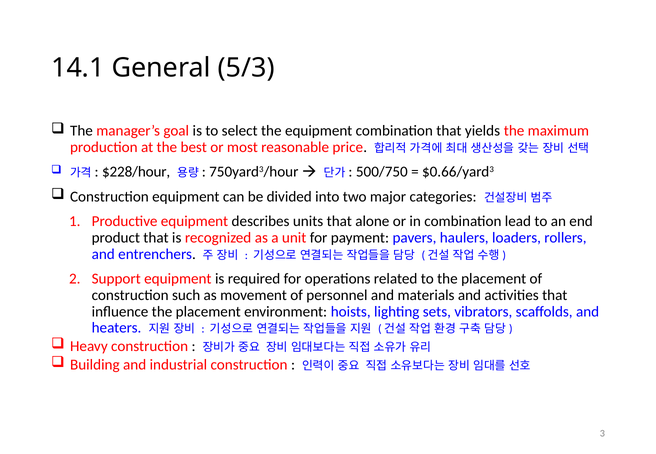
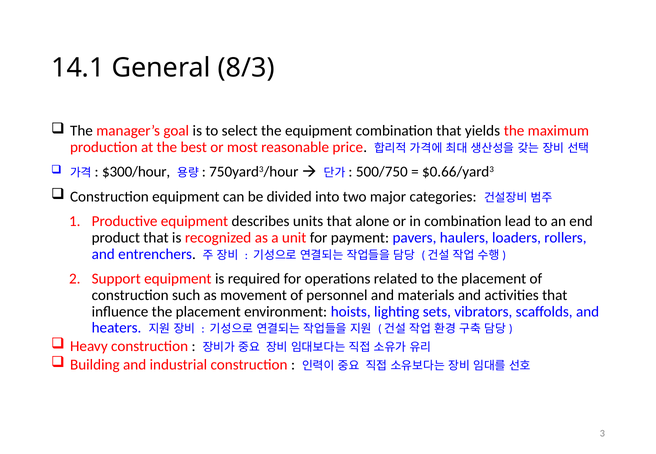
5/3: 5/3 -> 8/3
$228/hour: $228/hour -> $300/hour
